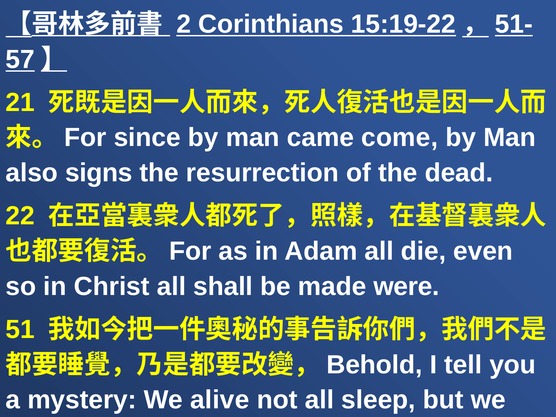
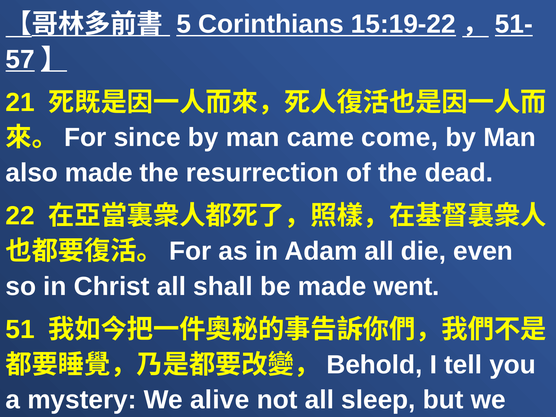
2: 2 -> 5
also signs: signs -> made
were: were -> went
